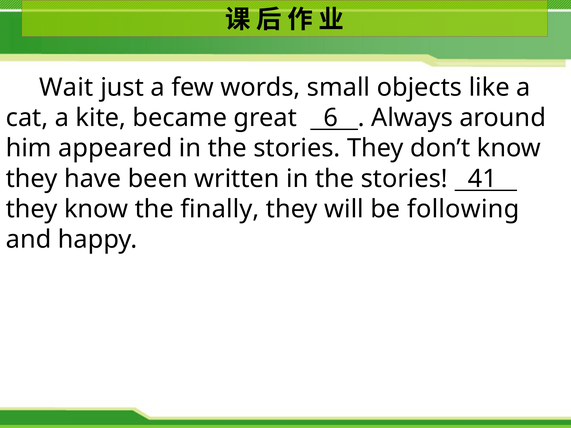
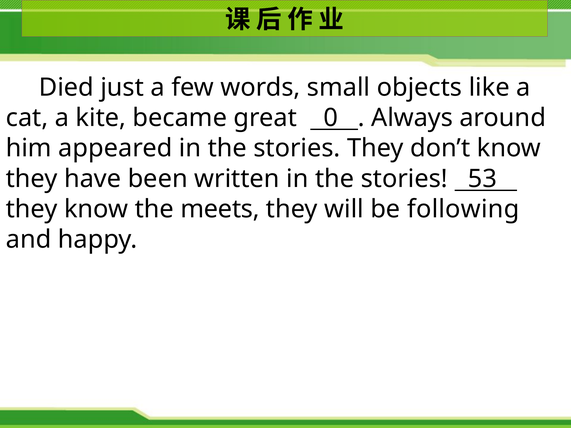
Wait: Wait -> Died
6: 6 -> 0
41: 41 -> 53
finally: finally -> meets
